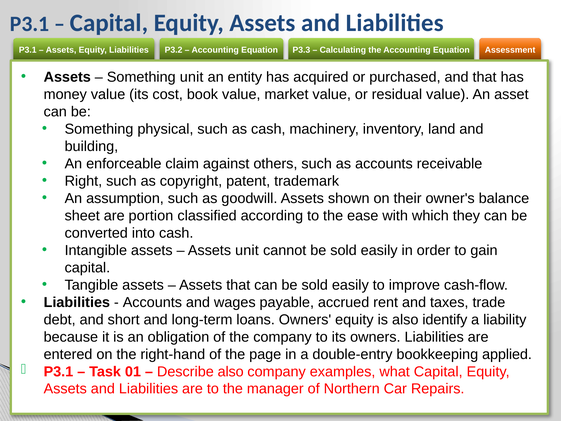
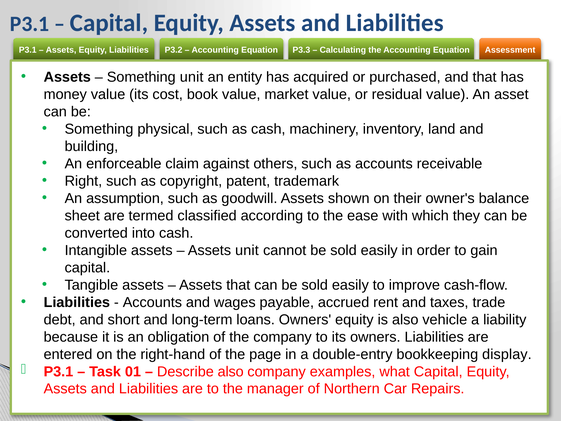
portion: portion -> termed
identify: identify -> vehicle
applied: applied -> display
